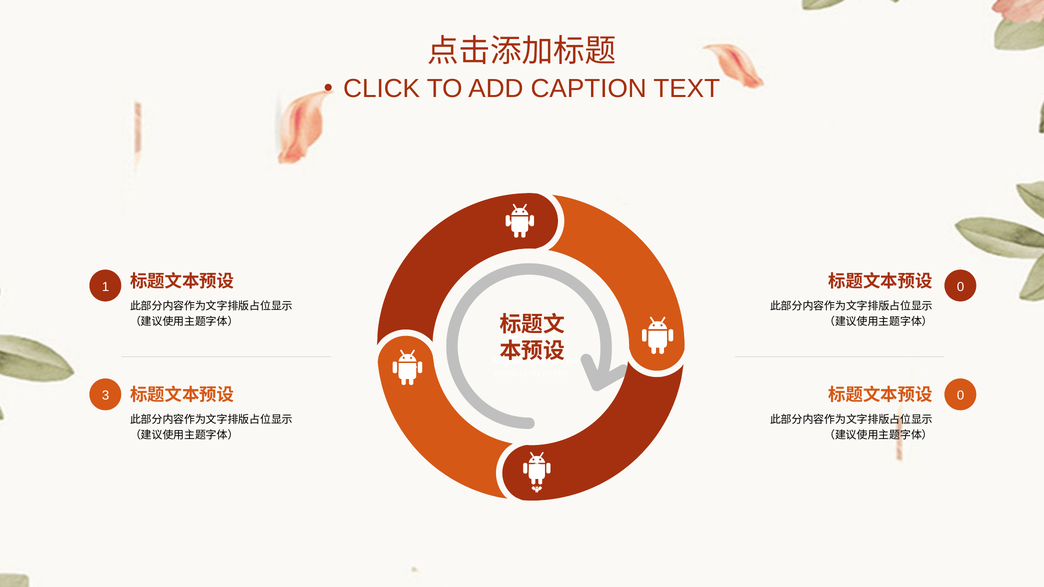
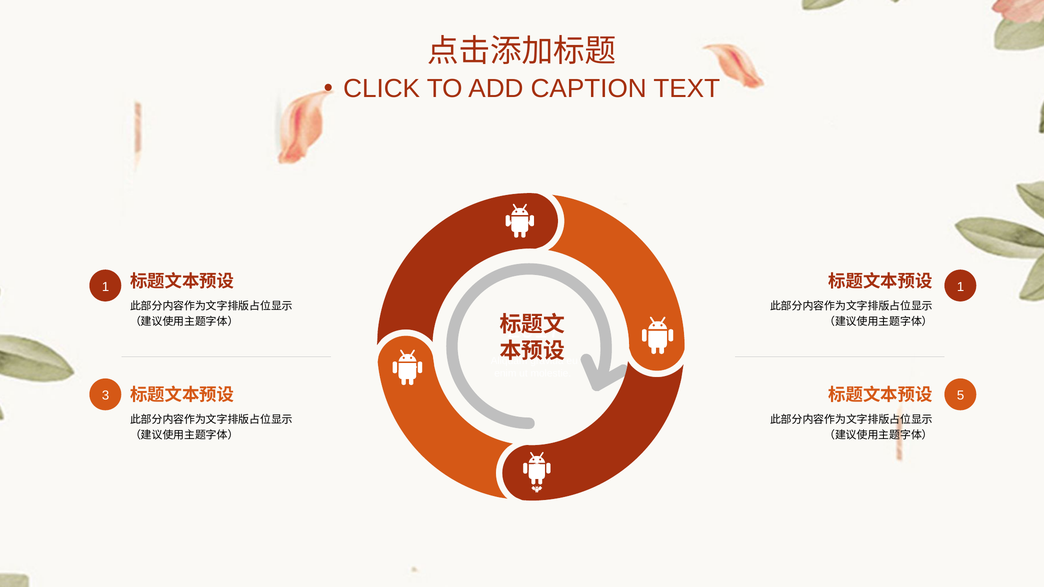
1 0: 0 -> 1
3 0: 0 -> 5
